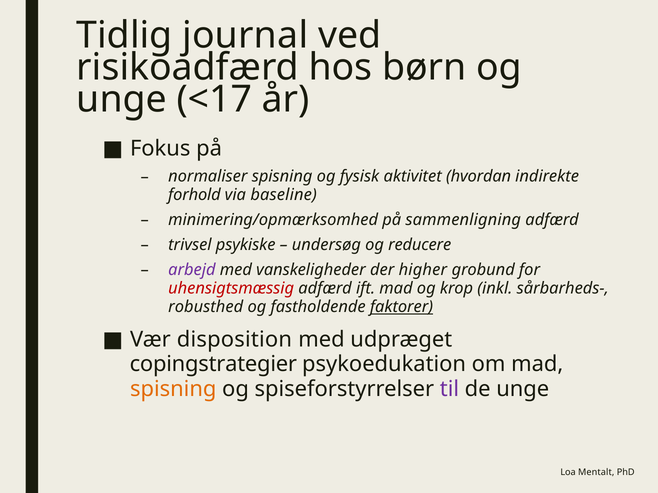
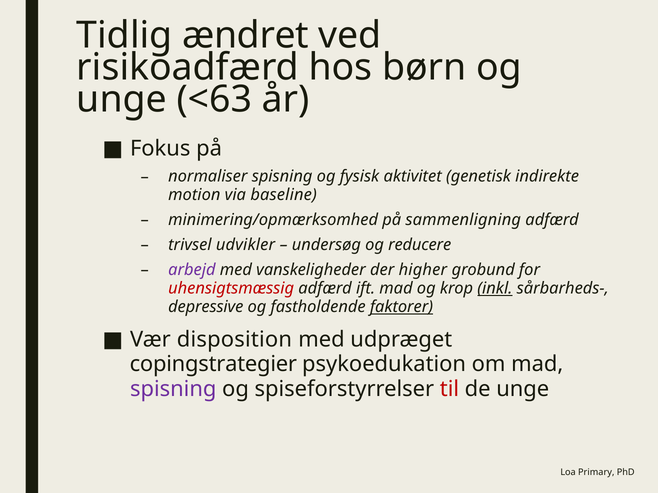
journal: journal -> ændret
<17: <17 -> <63
hvordan: hvordan -> genetisk
forhold: forhold -> motion
psykiske: psykiske -> udvikler
inkl underline: none -> present
robusthed: robusthed -> depressive
spisning at (173, 389) colour: orange -> purple
til colour: purple -> red
Mentalt: Mentalt -> Primary
